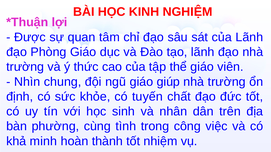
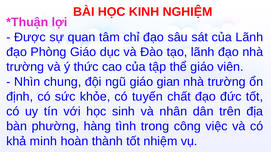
giúp: giúp -> gian
cùng: cùng -> hàng
